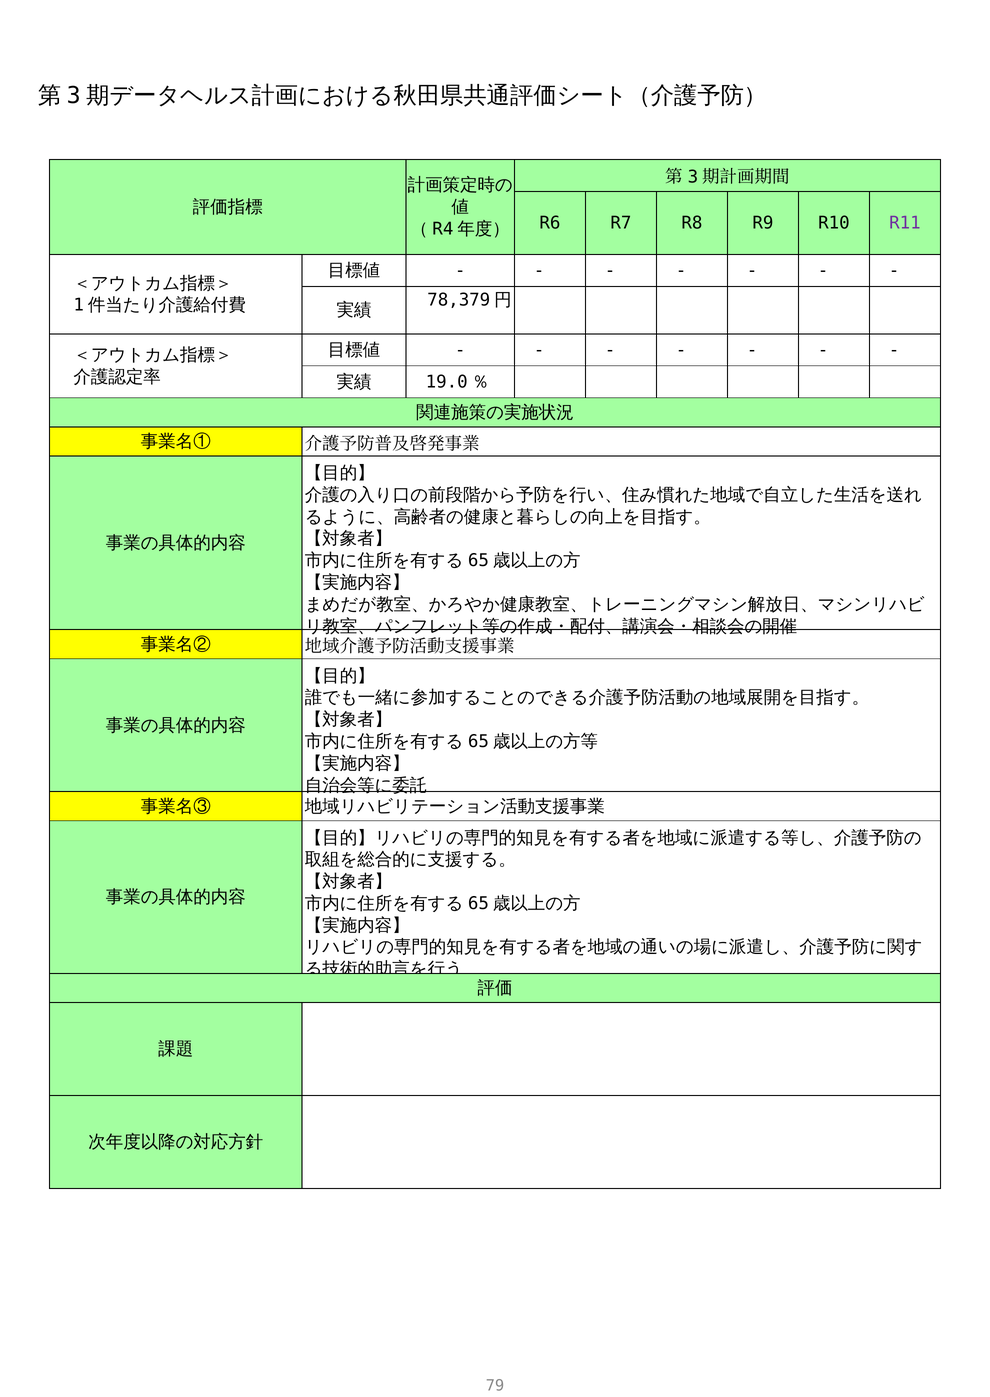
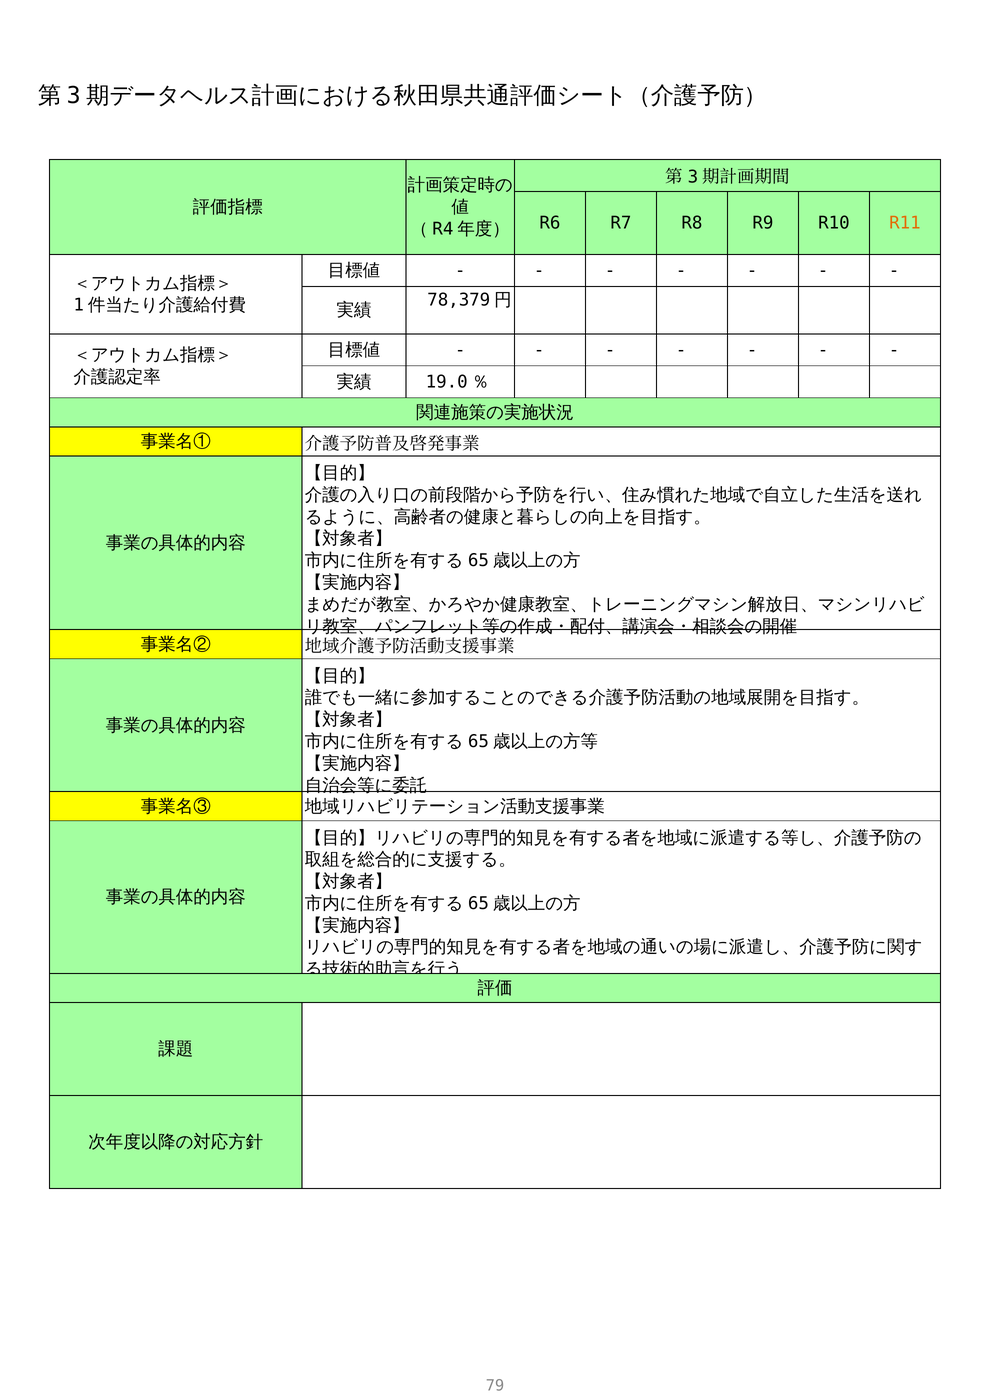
R11 colour: purple -> orange
